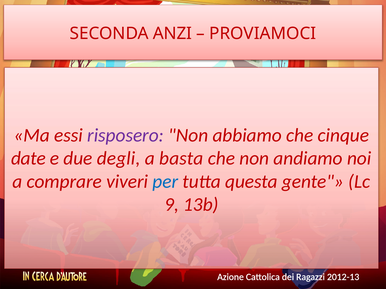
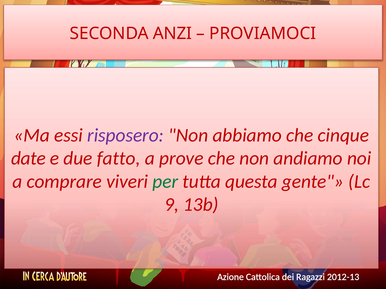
degli: degli -> fatto
basta: basta -> prove
per colour: blue -> green
